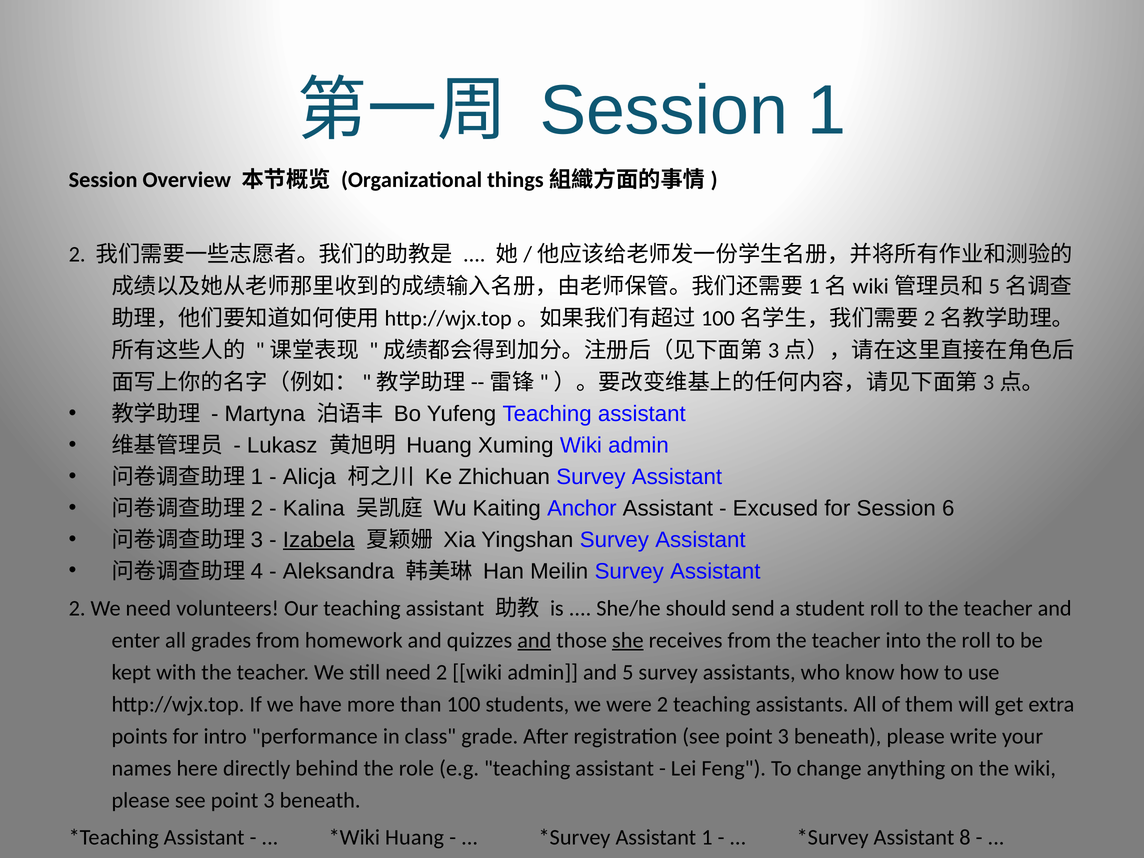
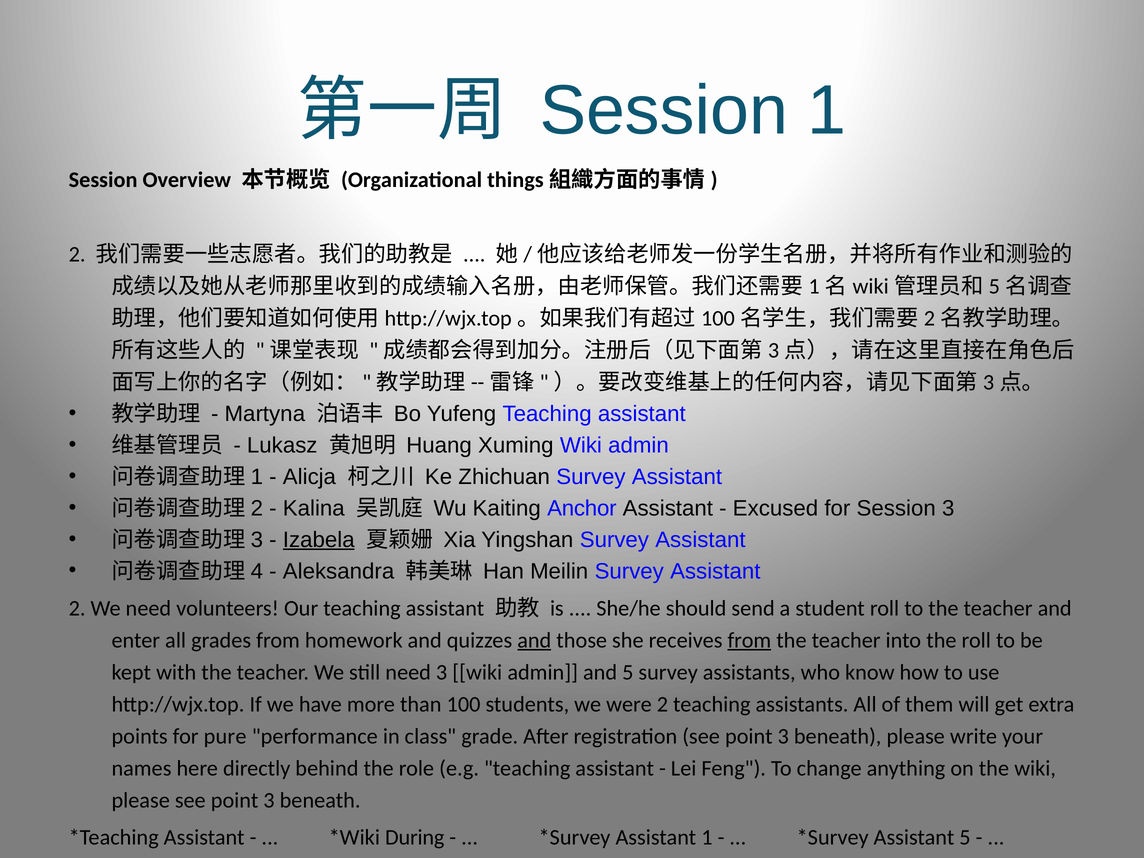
Session 6: 6 -> 3
she underline: present -> none
from at (749, 640) underline: none -> present
need 2: 2 -> 3
intro: intro -> pure
Huang at (415, 838): Huang -> During
Assistant 8: 8 -> 5
